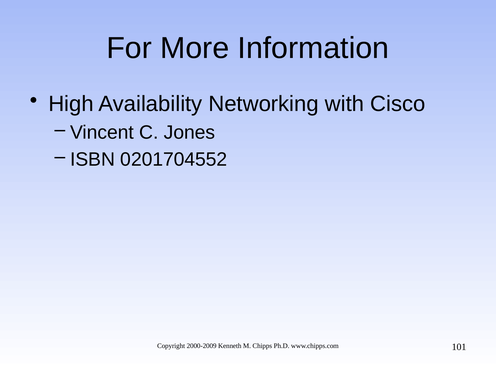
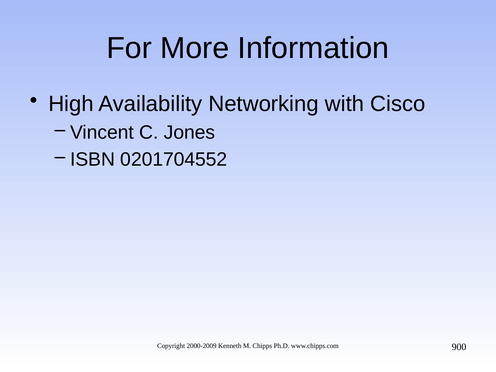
101: 101 -> 900
